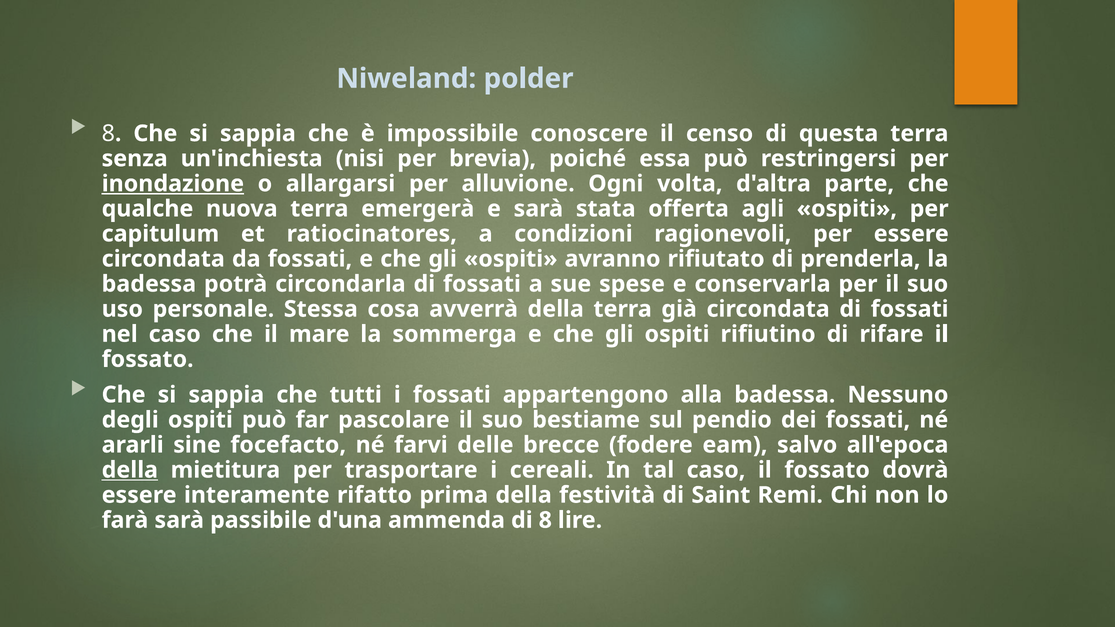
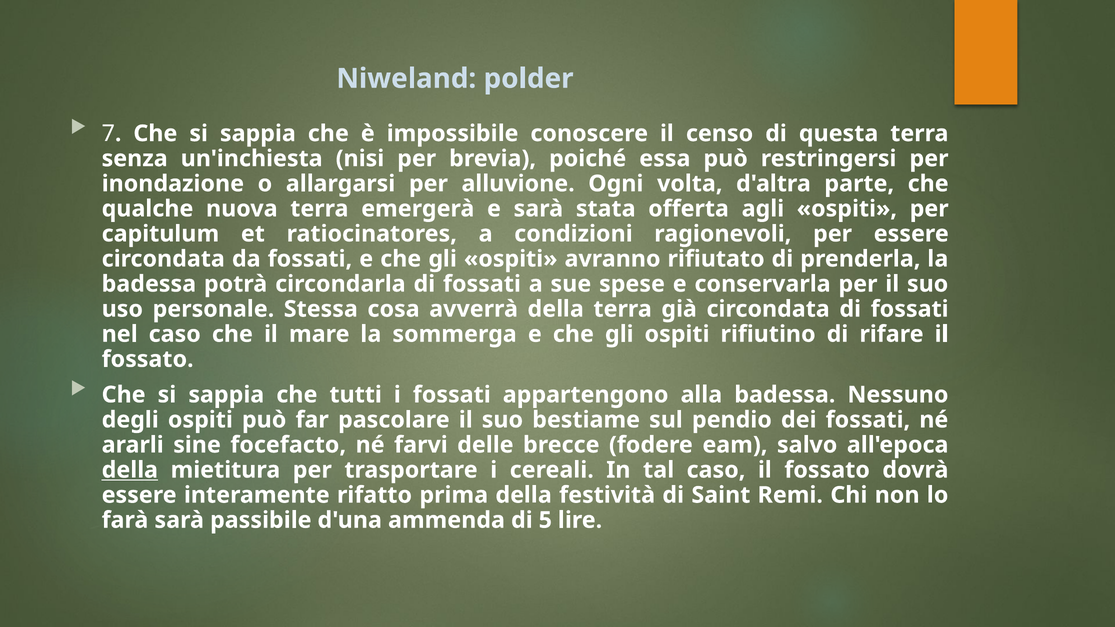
8 at (108, 134): 8 -> 7
inondazione underline: present -> none
di 8: 8 -> 5
